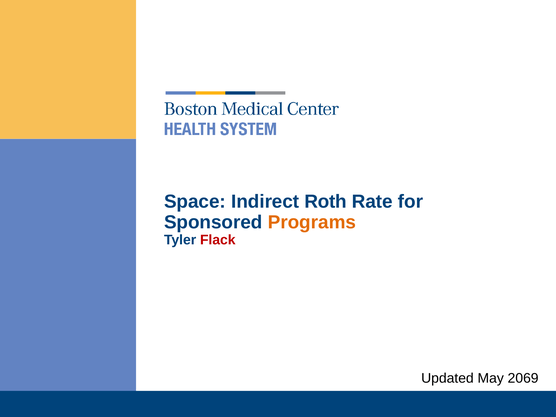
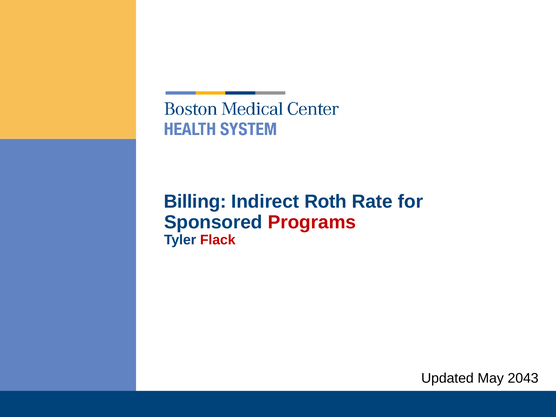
Space: Space -> Billing
Programs colour: orange -> red
2069: 2069 -> 2043
